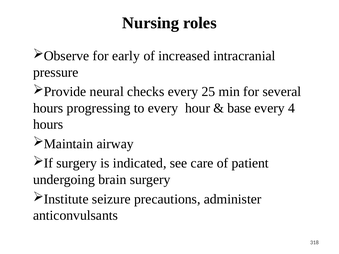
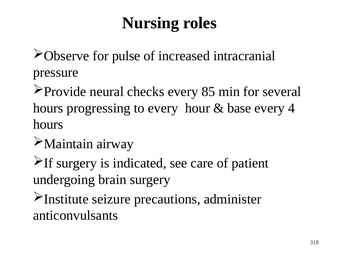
early: early -> pulse
25: 25 -> 85
